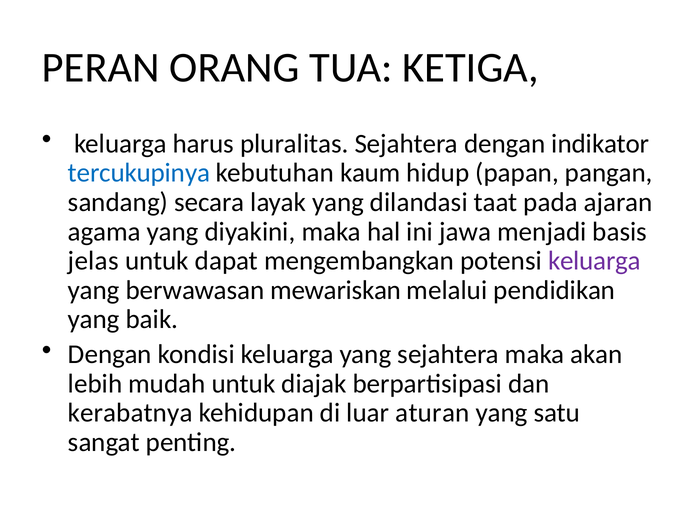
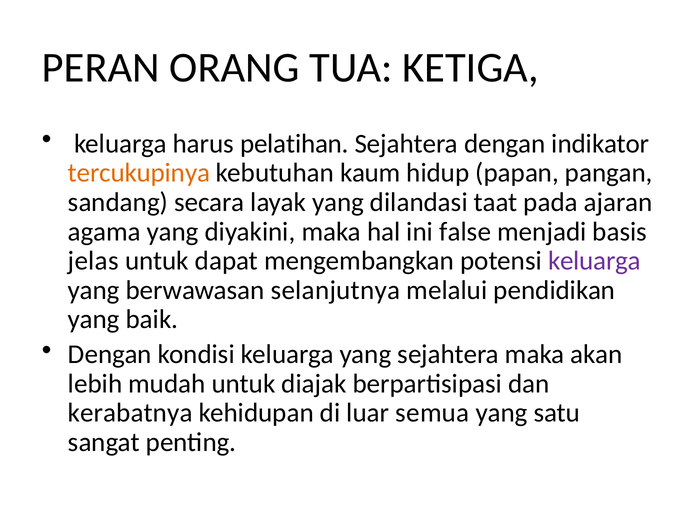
pluralitas: pluralitas -> pelatihan
tercukupinya colour: blue -> orange
jawa: jawa -> false
mewariskan: mewariskan -> selanjutnya
aturan: aturan -> semua
